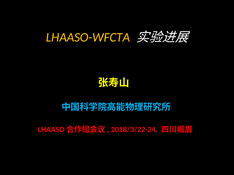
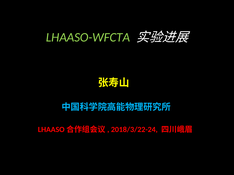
LHAASO-WFCTA colour: yellow -> light green
